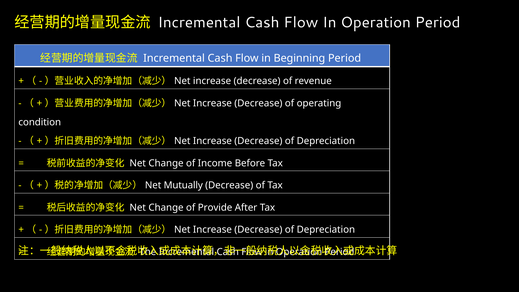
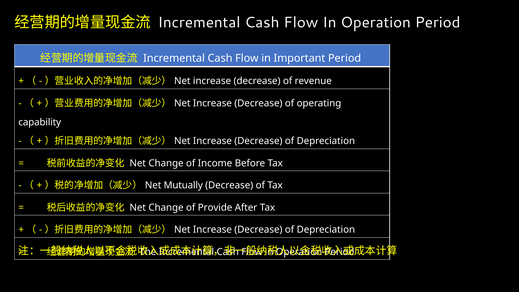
Beginning: Beginning -> Important
condition: condition -> capability
